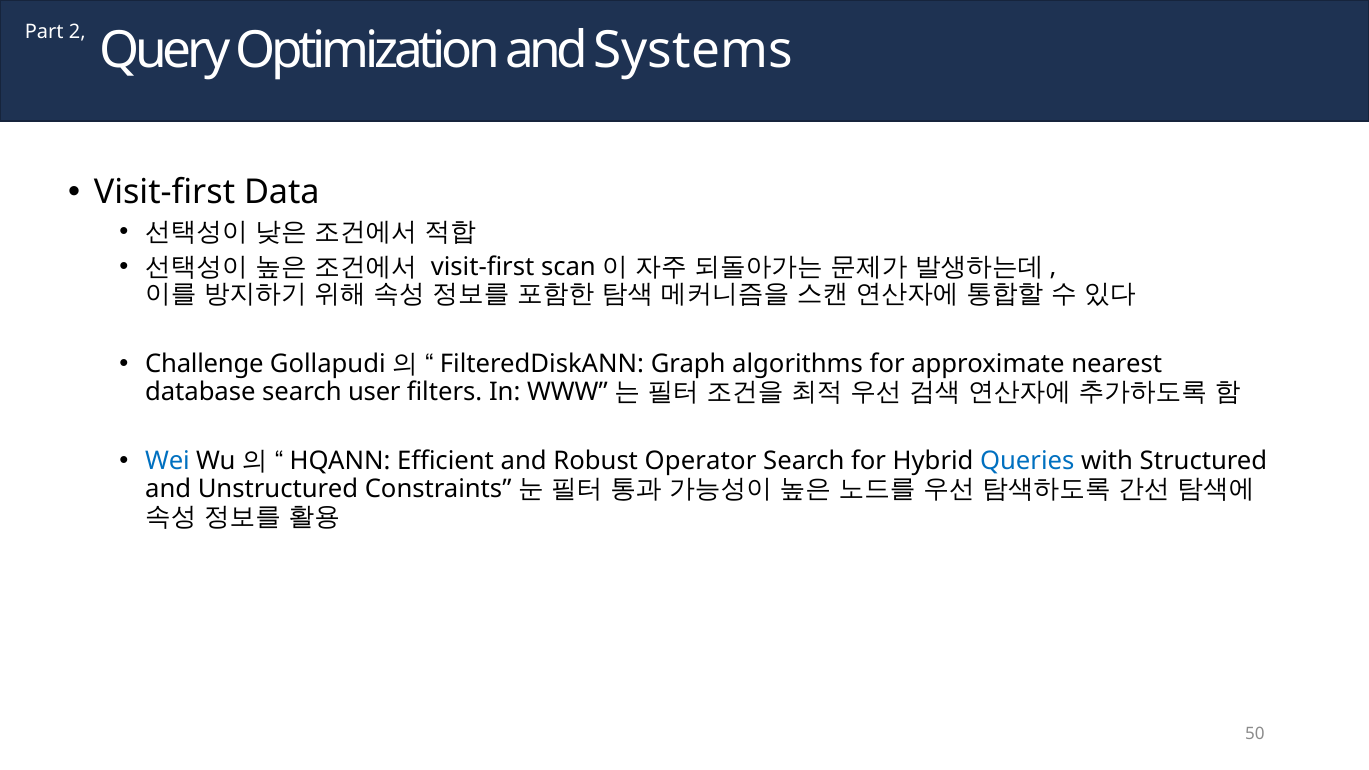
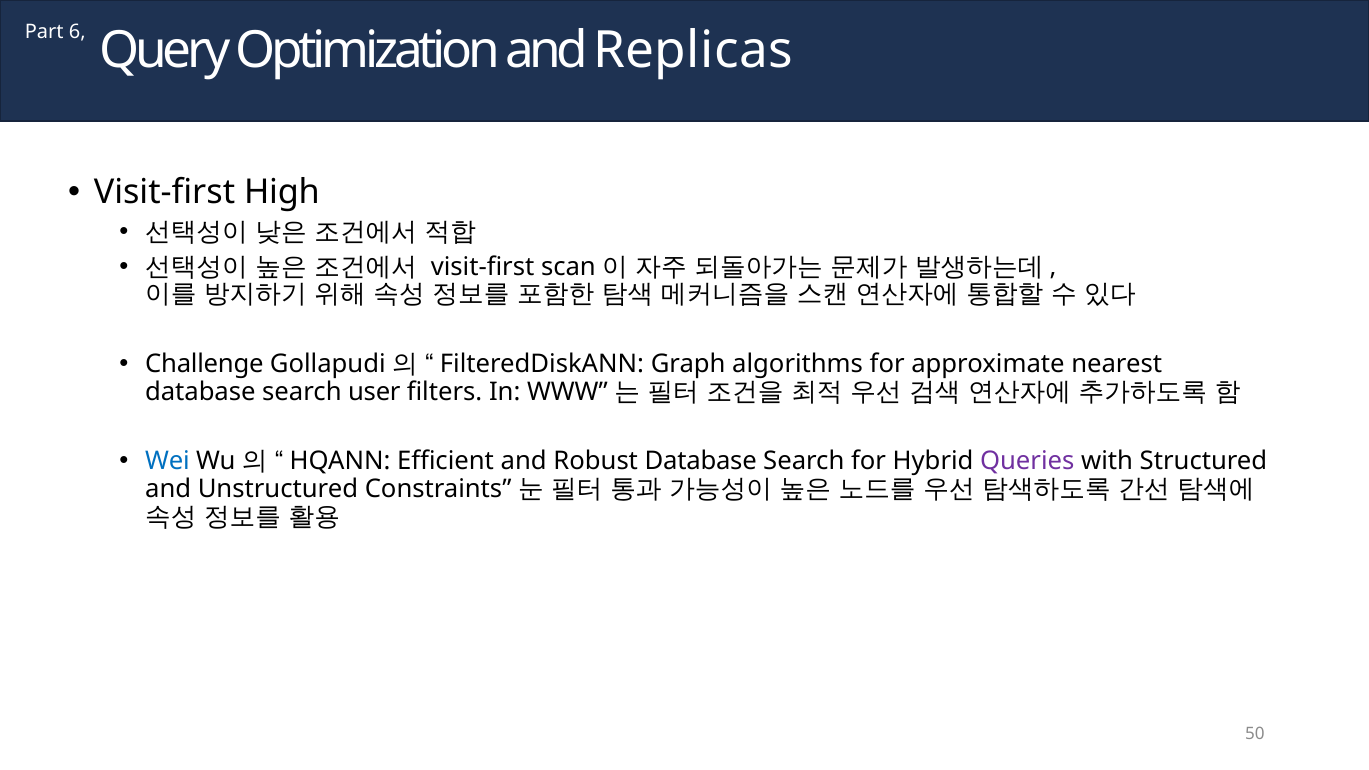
2: 2 -> 6
Systems: Systems -> Replicas
Data: Data -> High
Robust Operator: Operator -> Database
Queries colour: blue -> purple
